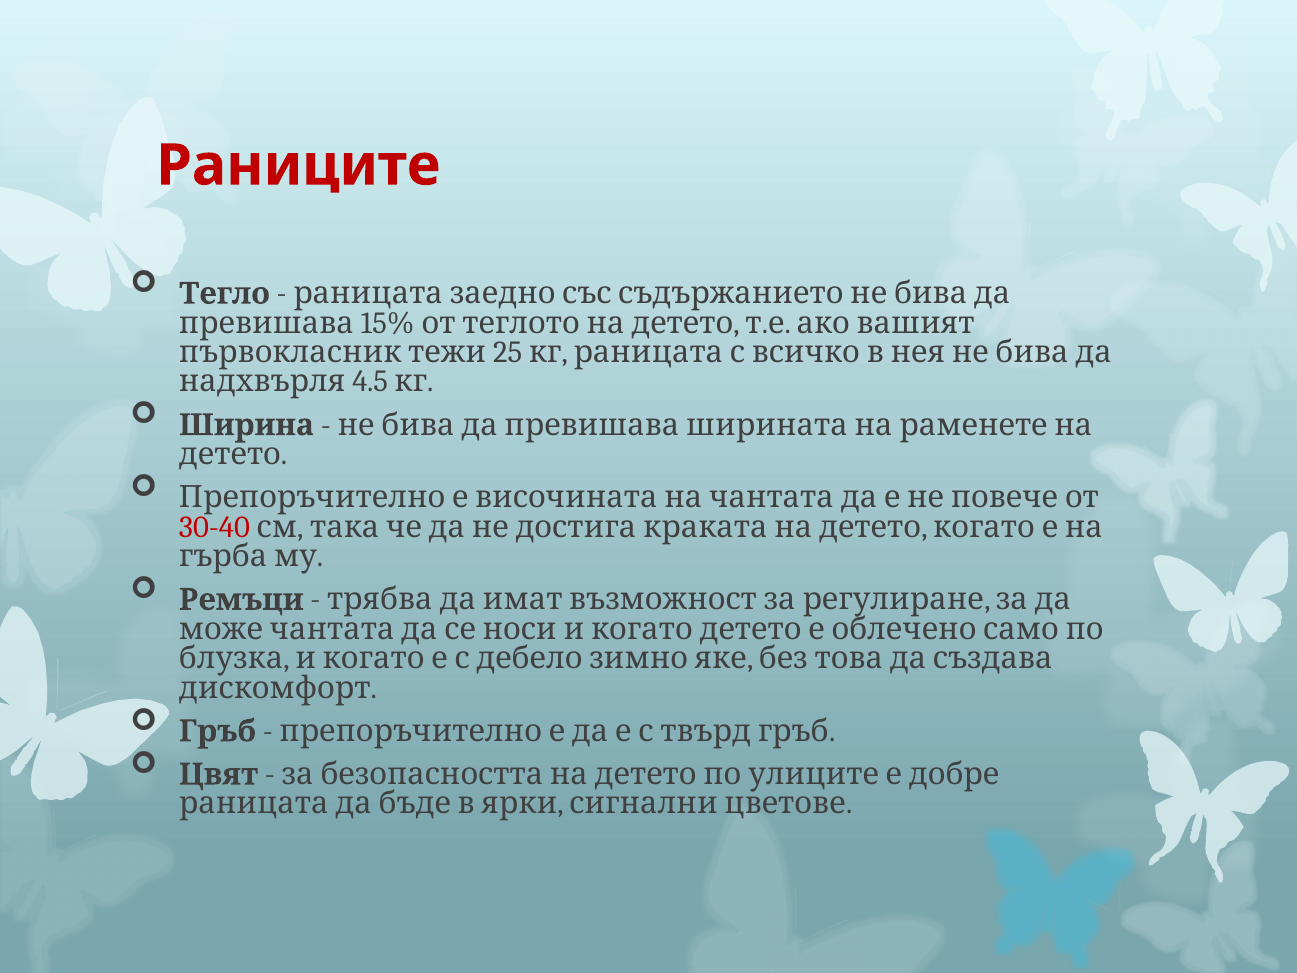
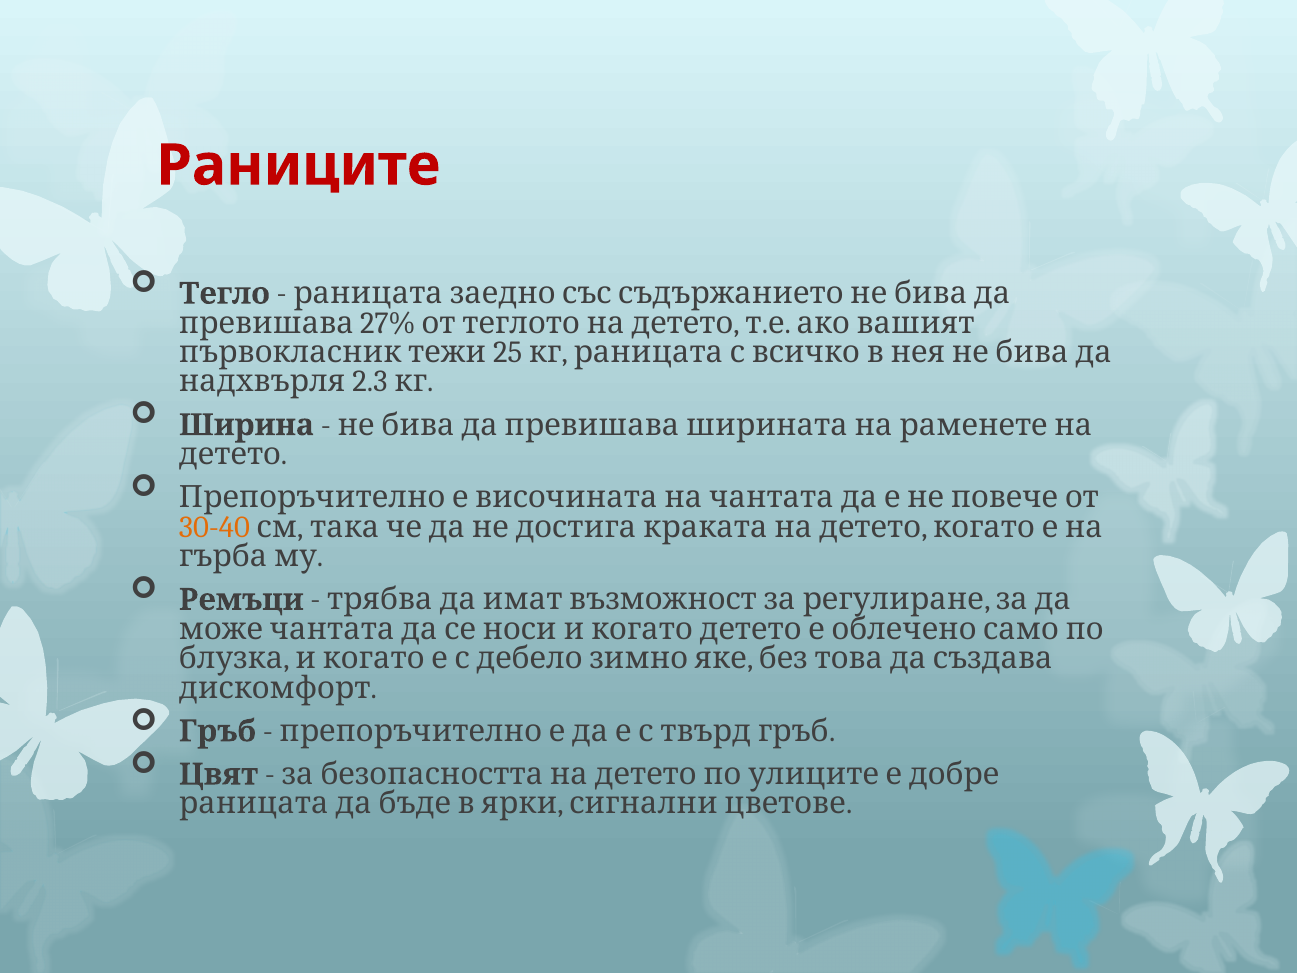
15%: 15% -> 27%
4.5: 4.5 -> 2.3
30-40 colour: red -> orange
